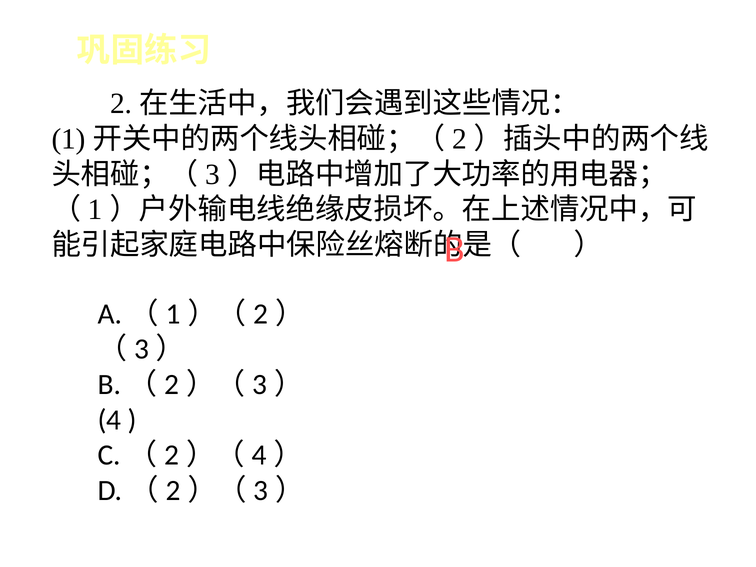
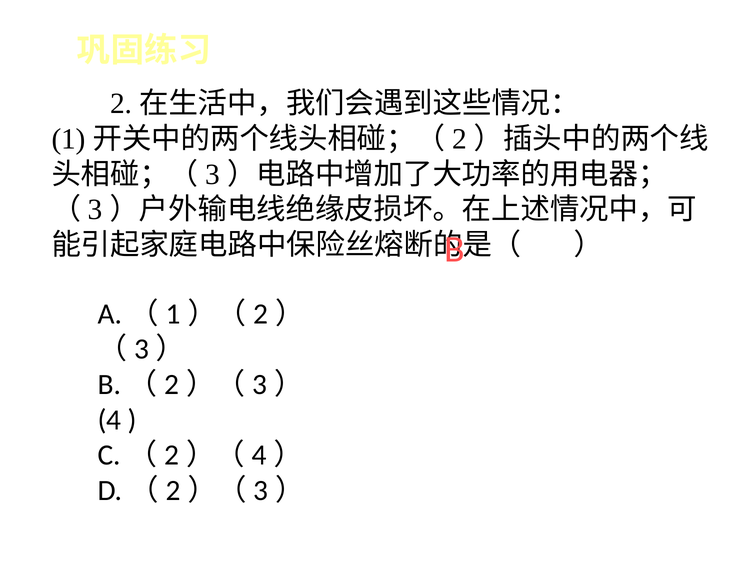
1 at (95, 210): 1 -> 3
